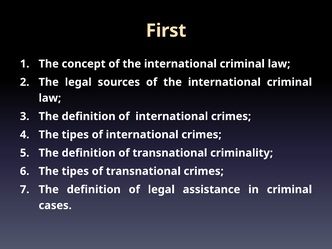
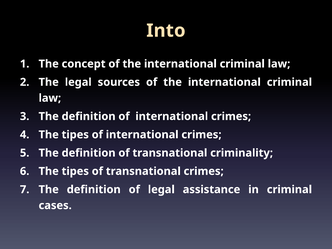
First: First -> Into
